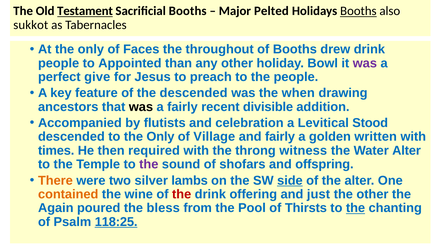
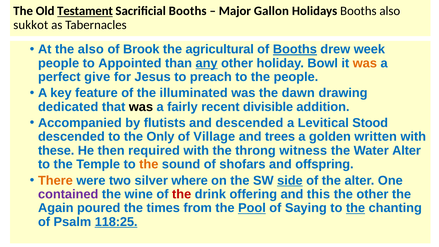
Pelted: Pelted -> Gallon
Booths at (358, 11) underline: present -> none
At the only: only -> also
Faces: Faces -> Brook
throughout: throughout -> agricultural
Booths at (295, 49) underline: none -> present
drew drink: drink -> week
any underline: none -> present
was at (365, 63) colour: purple -> orange
the descended: descended -> illuminated
when: when -> dawn
ancestors: ancestors -> dedicated
and celebration: celebration -> descended
and fairly: fairly -> trees
times: times -> these
the at (149, 164) colour: purple -> orange
lambs: lambs -> where
contained colour: orange -> purple
just: just -> this
bless: bless -> times
Pool underline: none -> present
Thirsts: Thirsts -> Saying
